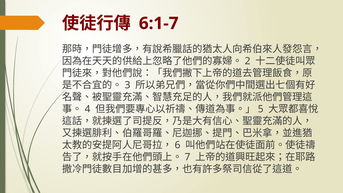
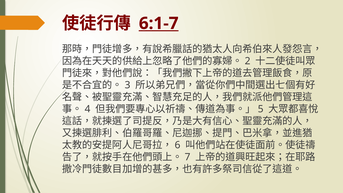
6:1-7 underline: none -> present
